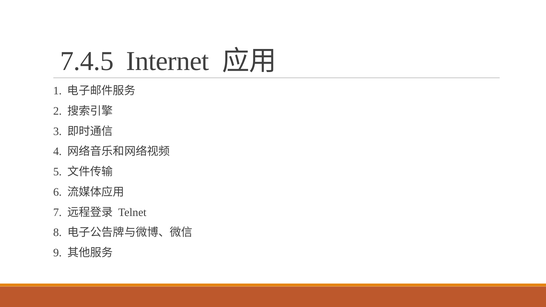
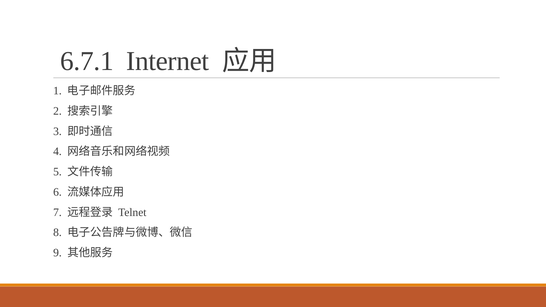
7.4.5: 7.4.5 -> 6.7.1
